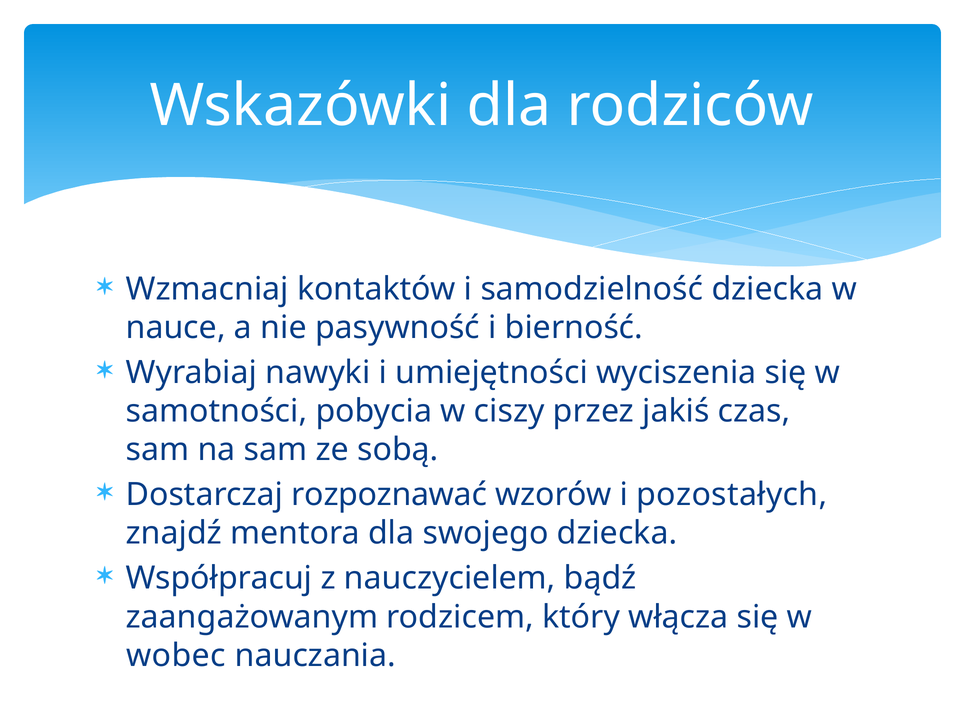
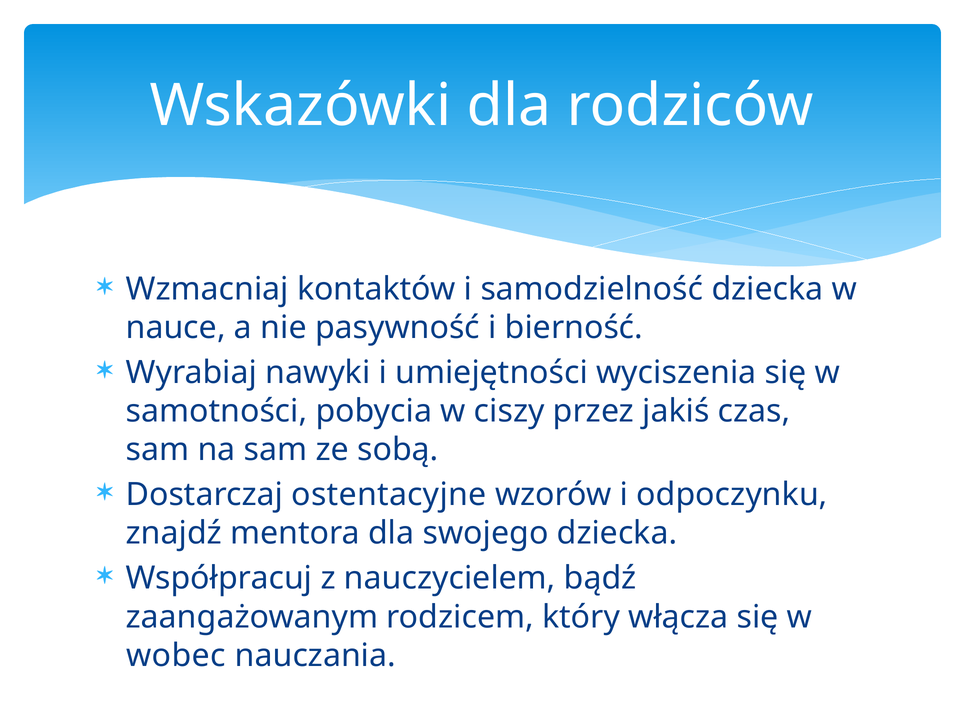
rozpoznawać: rozpoznawać -> ostentacyjne
pozostałych: pozostałych -> odpoczynku
